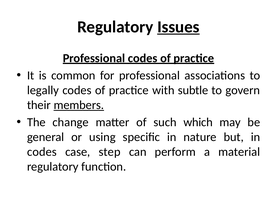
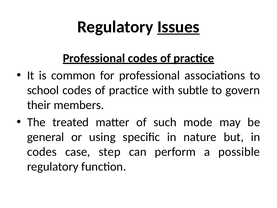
legally: legally -> school
members underline: present -> none
change: change -> treated
which: which -> mode
material: material -> possible
